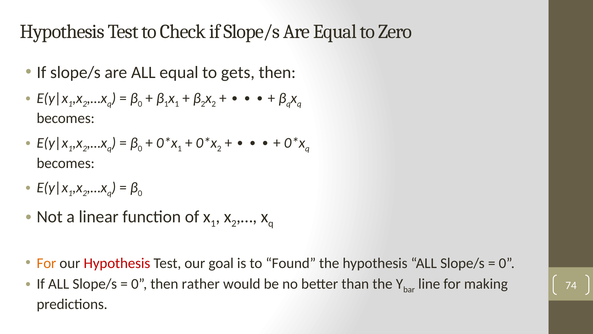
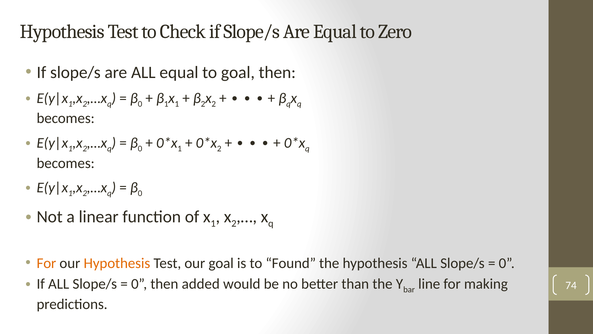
to gets: gets -> goal
Hypothesis at (117, 263) colour: red -> orange
rather: rather -> added
